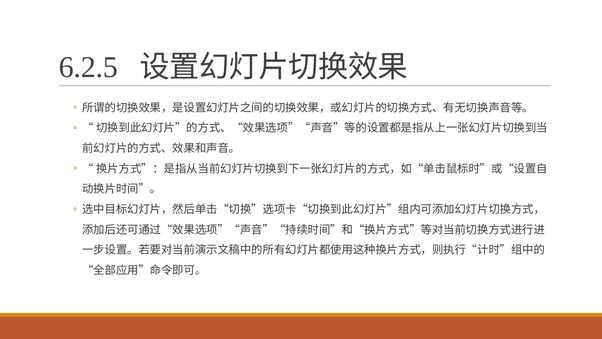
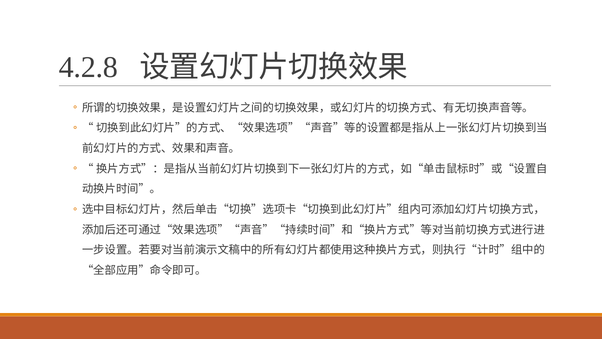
6.2.5: 6.2.5 -> 4.2.8
